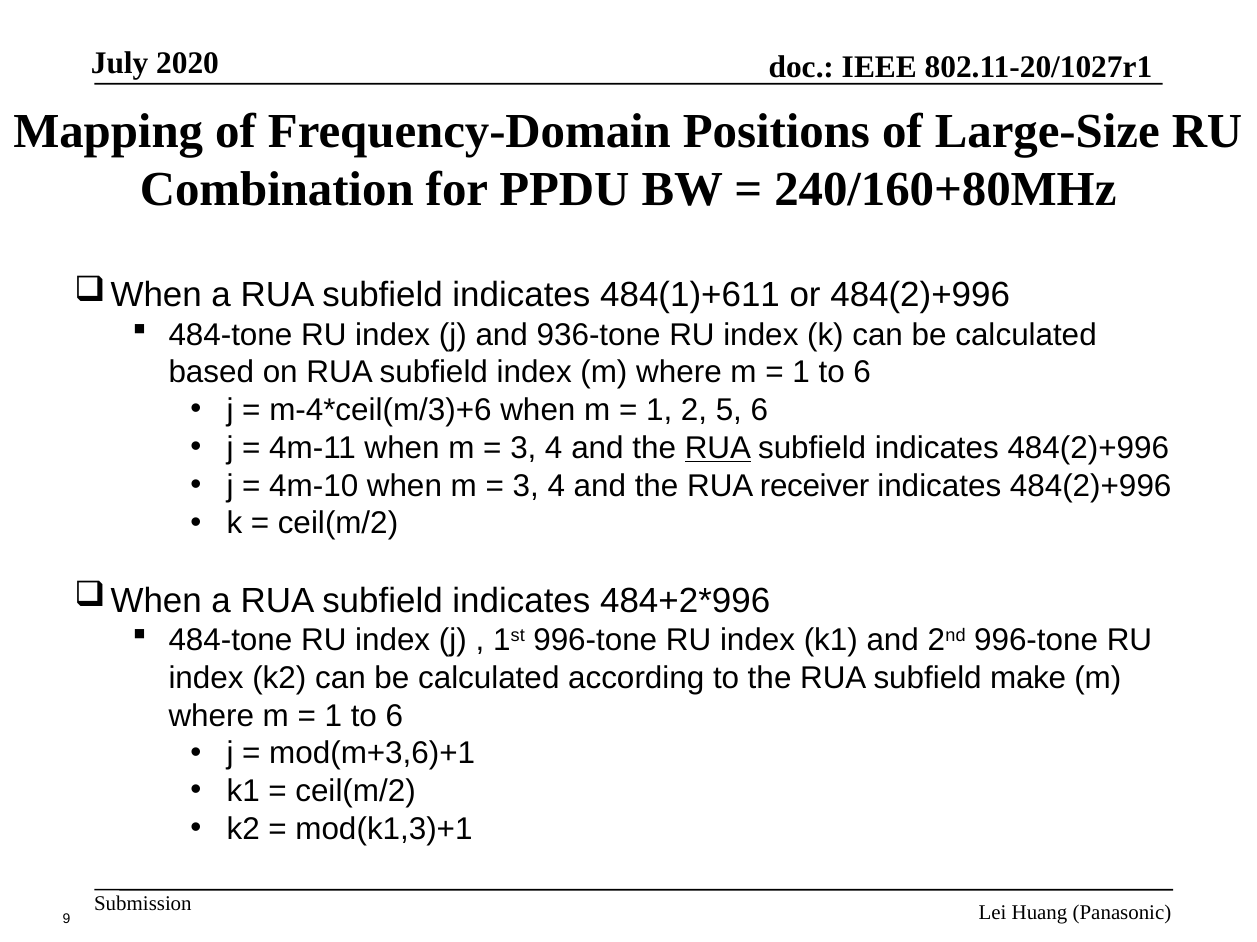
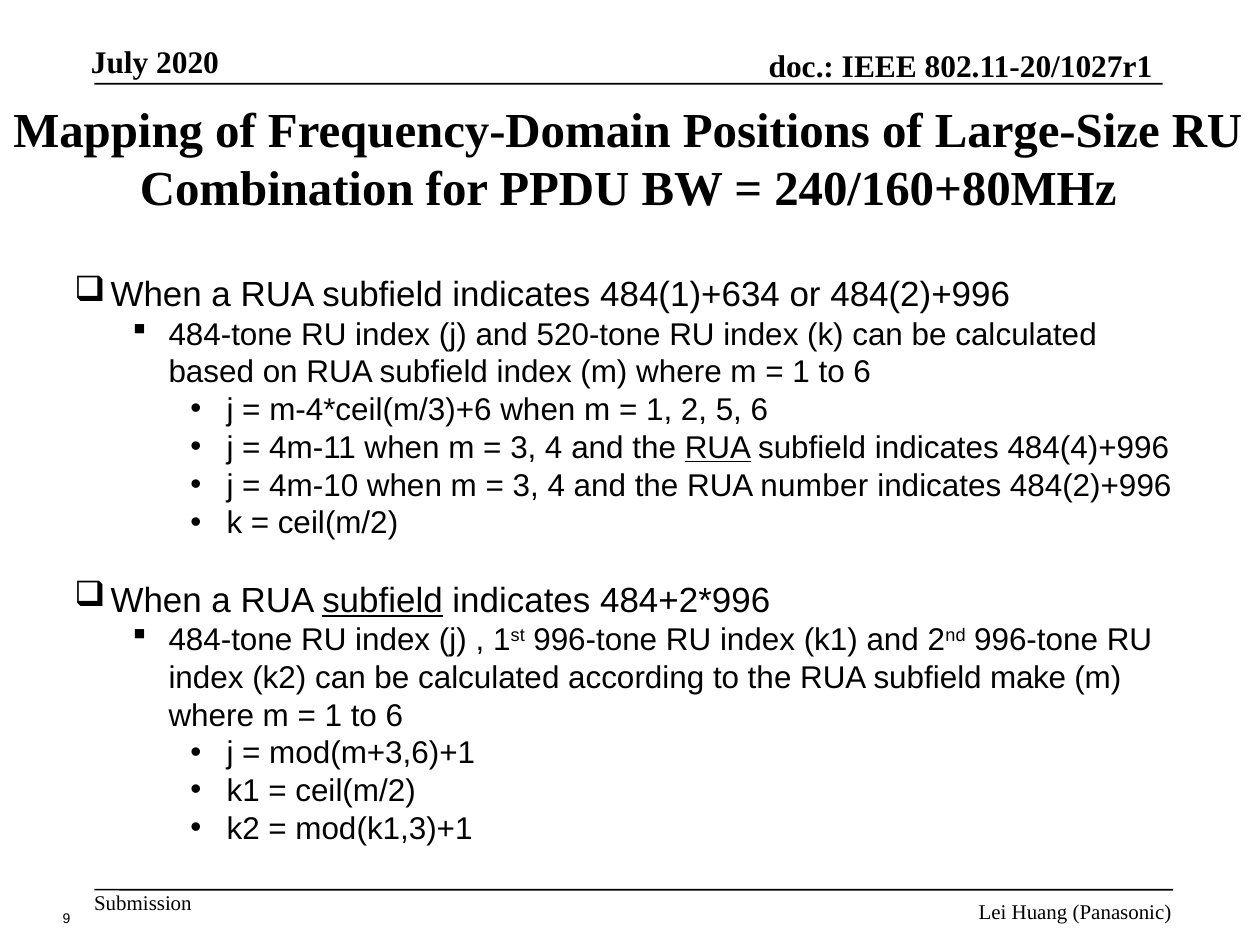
484(1)+611: 484(1)+611 -> 484(1)+634
936-tone: 936-tone -> 520-tone
subfield indicates 484(2)+996: 484(2)+996 -> 484(4)+996
receiver: receiver -> number
subfield at (383, 602) underline: none -> present
